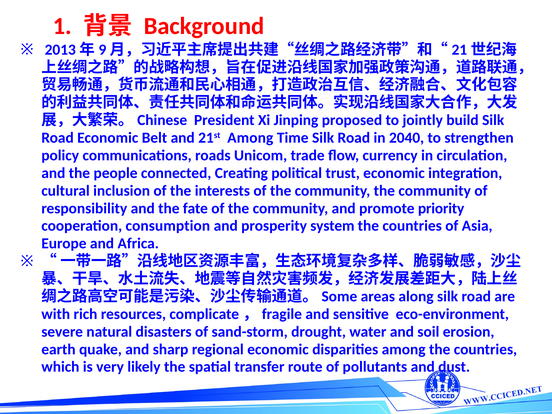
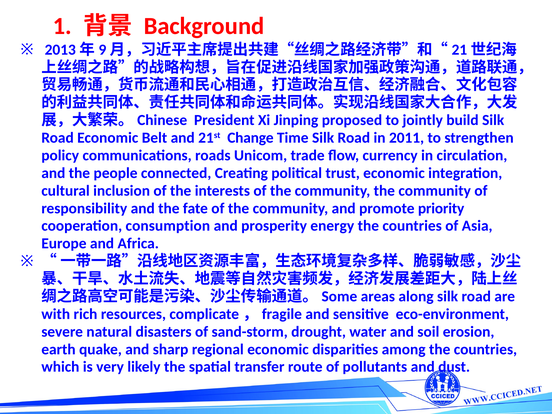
21st Among: Among -> Change
2040: 2040 -> 2011
system: system -> energy
